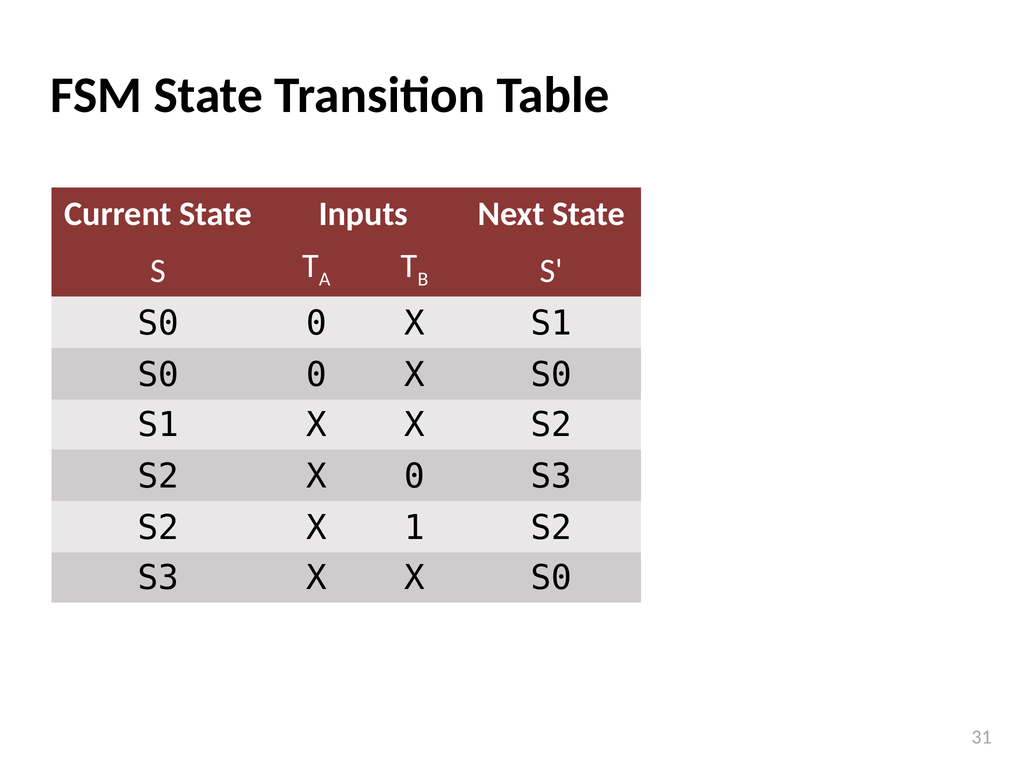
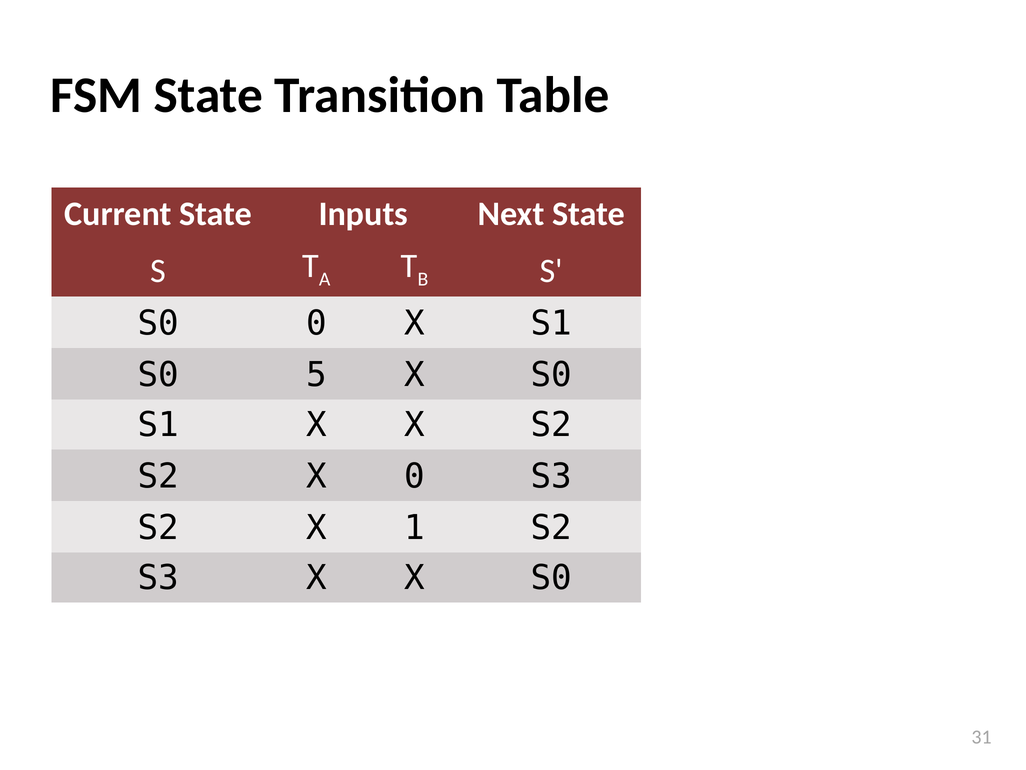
0 at (316, 375): 0 -> 5
